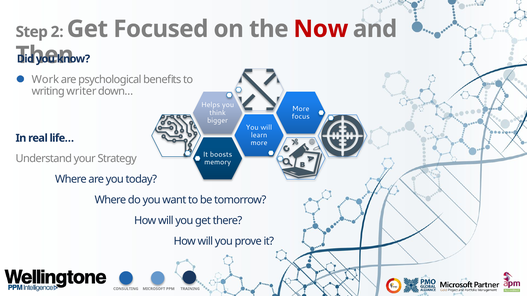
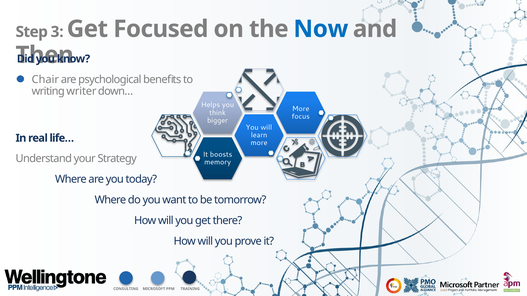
2: 2 -> 3
Now colour: red -> blue
Work: Work -> Chair
